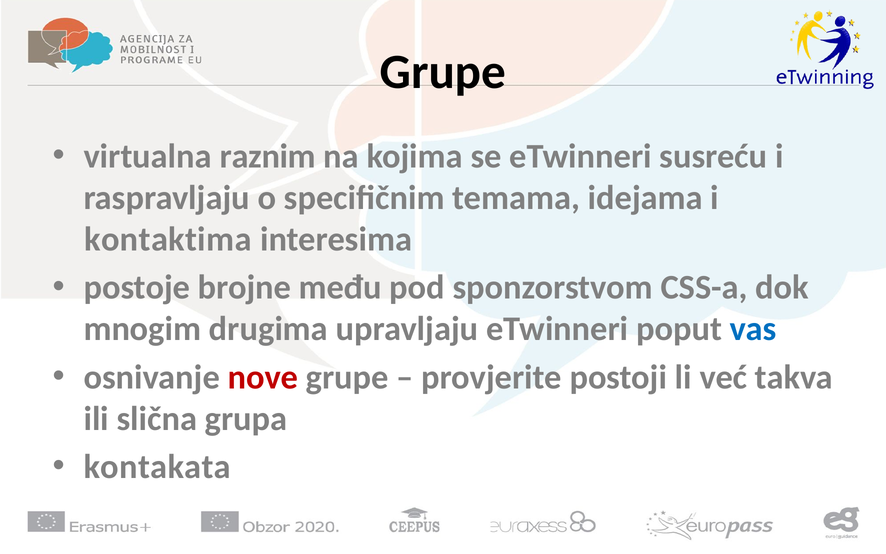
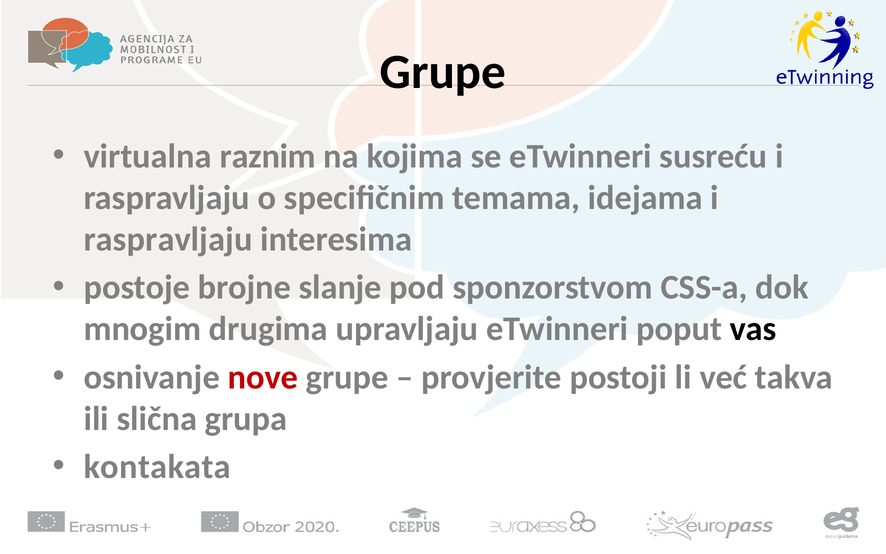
kontaktima at (168, 239): kontaktima -> raspravljaju
među: među -> slanje
vas colour: blue -> black
